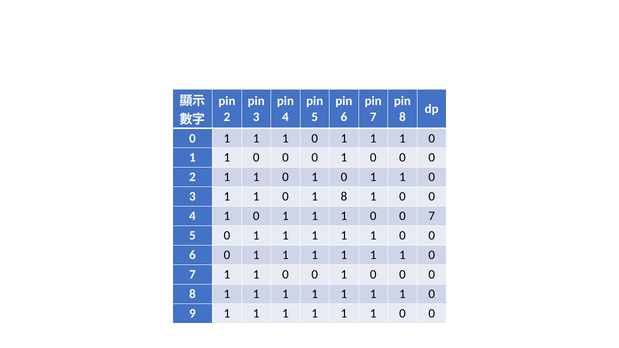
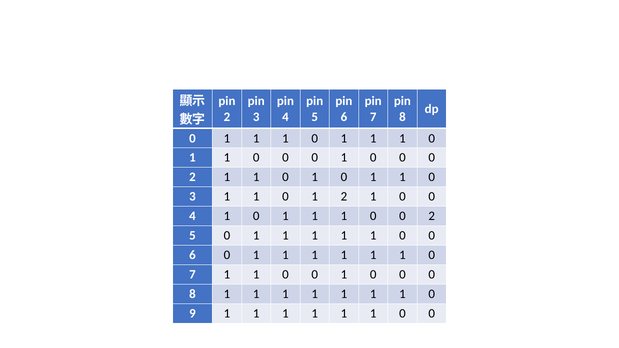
1 8: 8 -> 2
1 0 0 7: 7 -> 2
